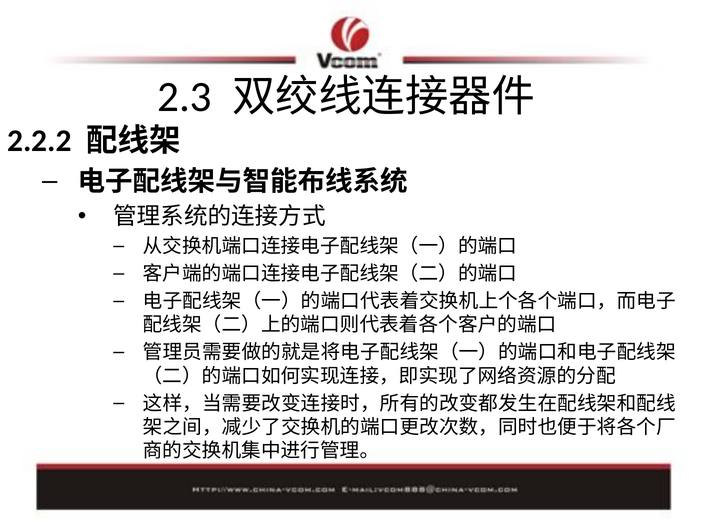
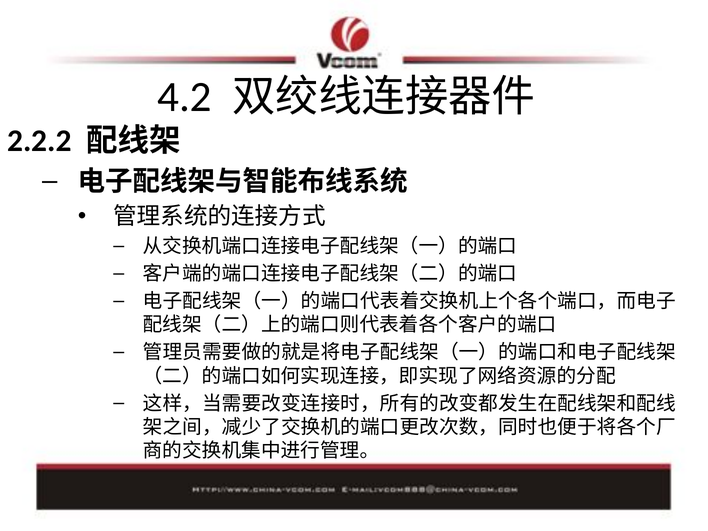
2.3: 2.3 -> 4.2
